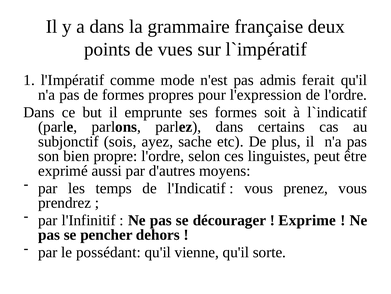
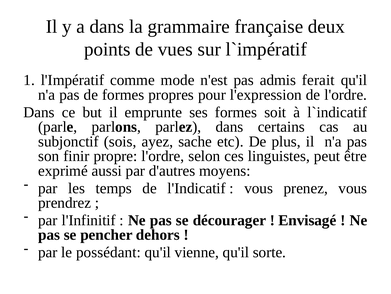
bien: bien -> finir
Exprime: Exprime -> Envisagé
